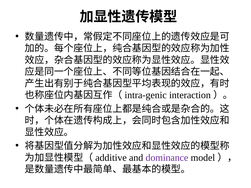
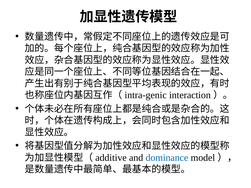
dominance colour: purple -> blue
